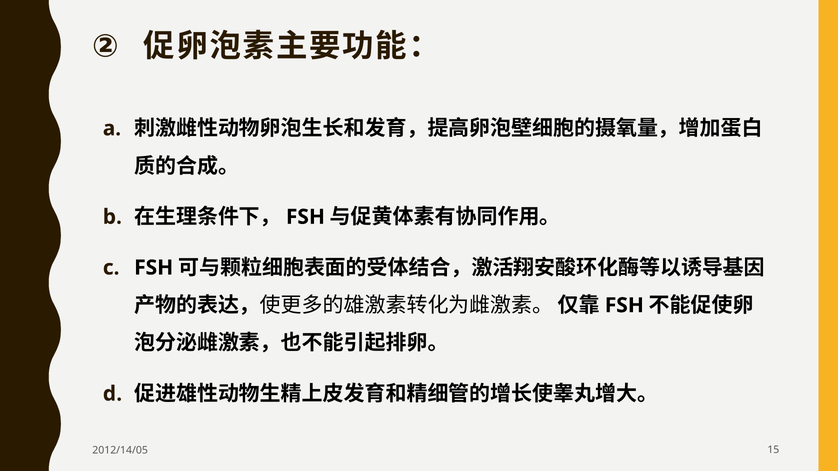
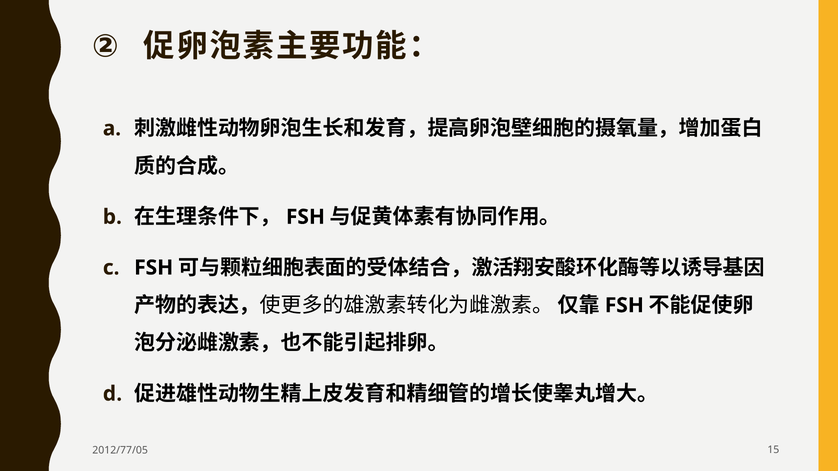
2012/14/05: 2012/14/05 -> 2012/77/05
